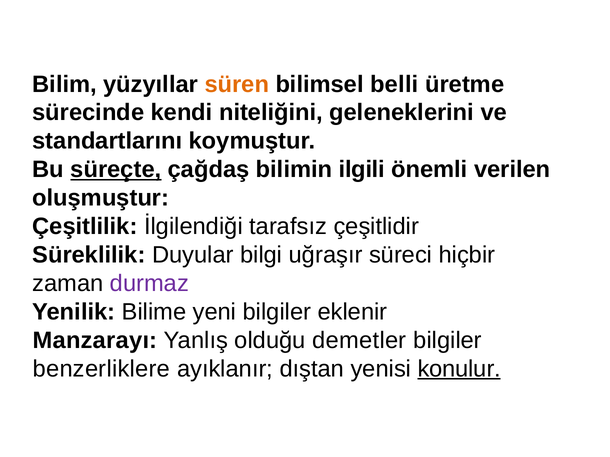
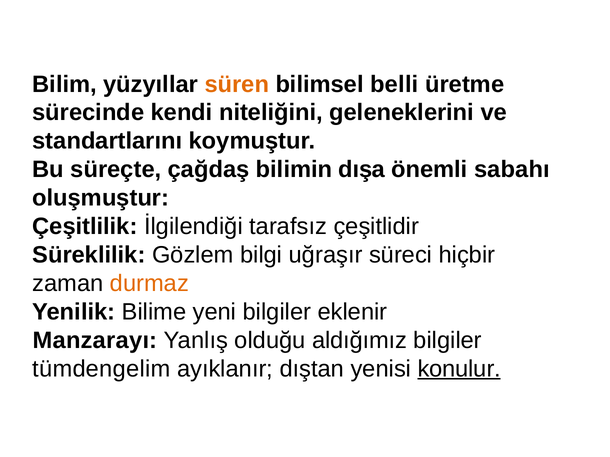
süreçte underline: present -> none
ilgili: ilgili -> dışa
verilen: verilen -> sabahı
Duyular: Duyular -> Gözlem
durmaz colour: purple -> orange
demetler: demetler -> aldığımız
benzerliklere: benzerliklere -> tümdengelim
